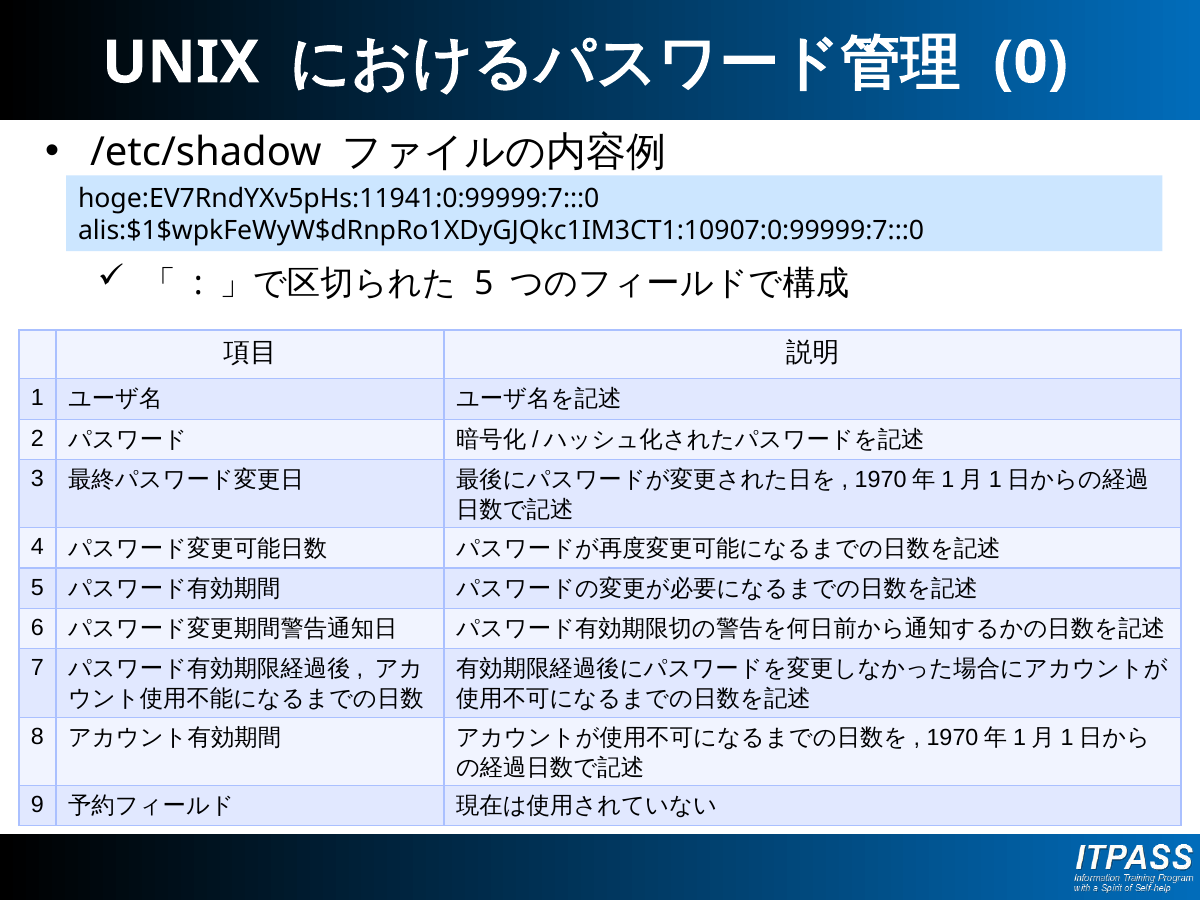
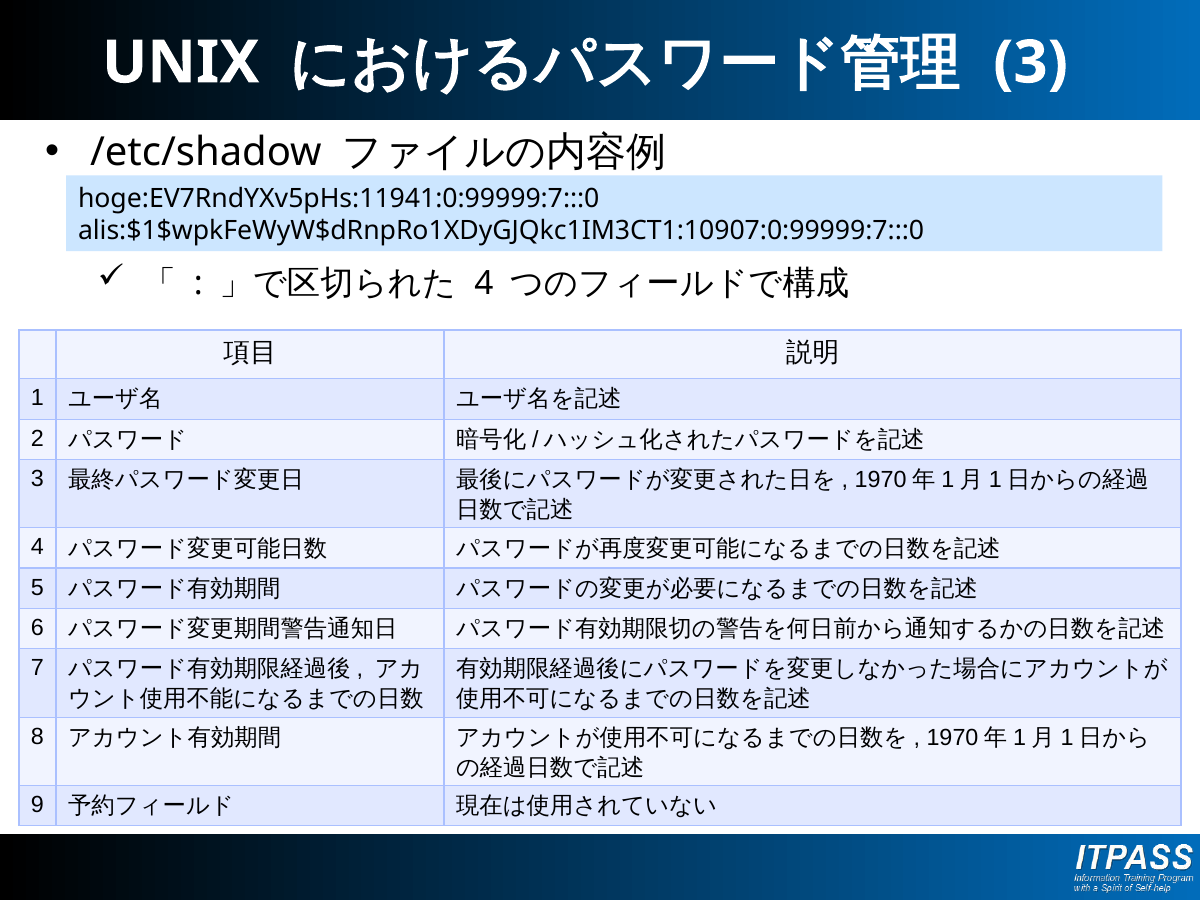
0 at (1031, 63): 0 -> 3
5 at (484, 284): 5 -> 4
